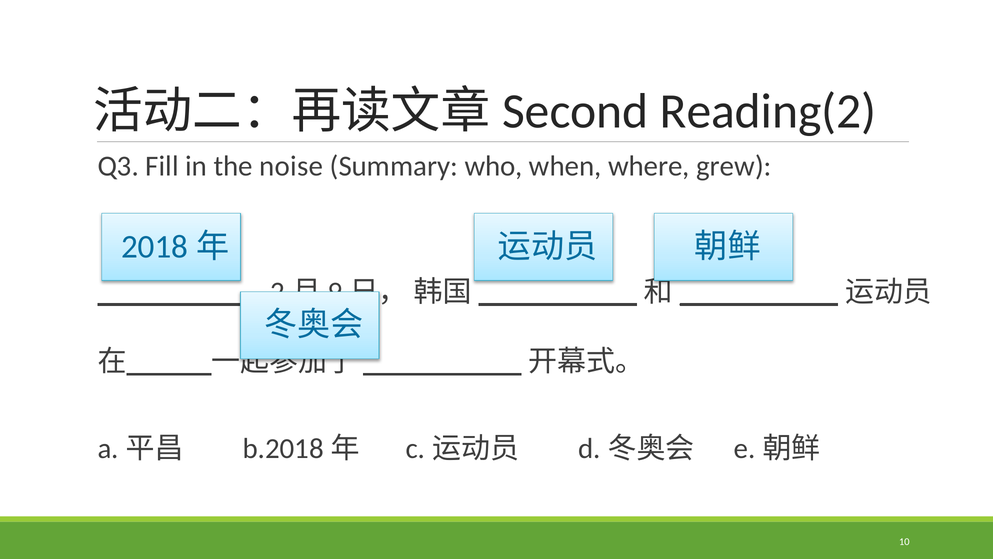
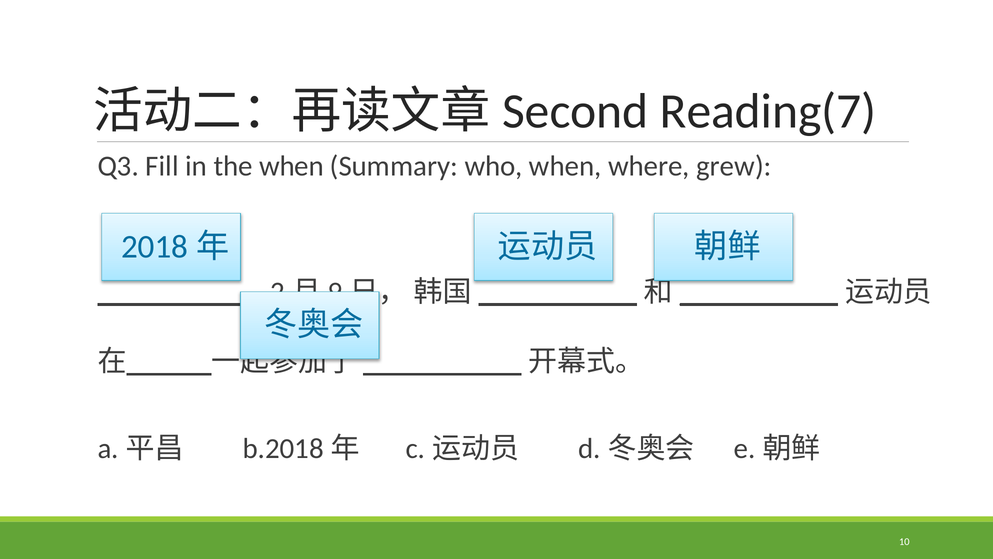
Reading(2: Reading(2 -> Reading(7
the noise: noise -> when
